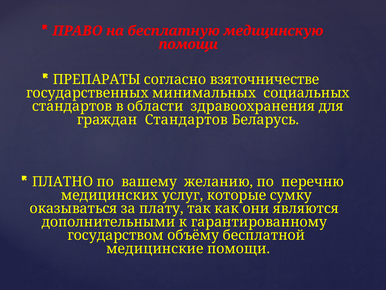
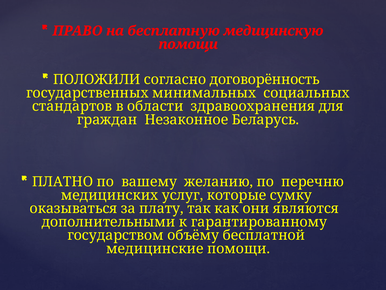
ПРЕПАРАТЫ: ПРЕПАРАТЫ -> ПОЛОЖИЛИ
взяточничестве: взяточничестве -> договорённость
граждан Стандартов: Стандартов -> Незаконное
